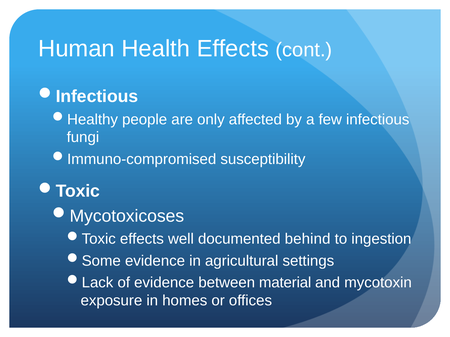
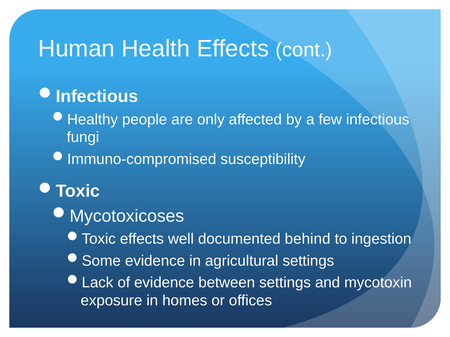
between material: material -> settings
